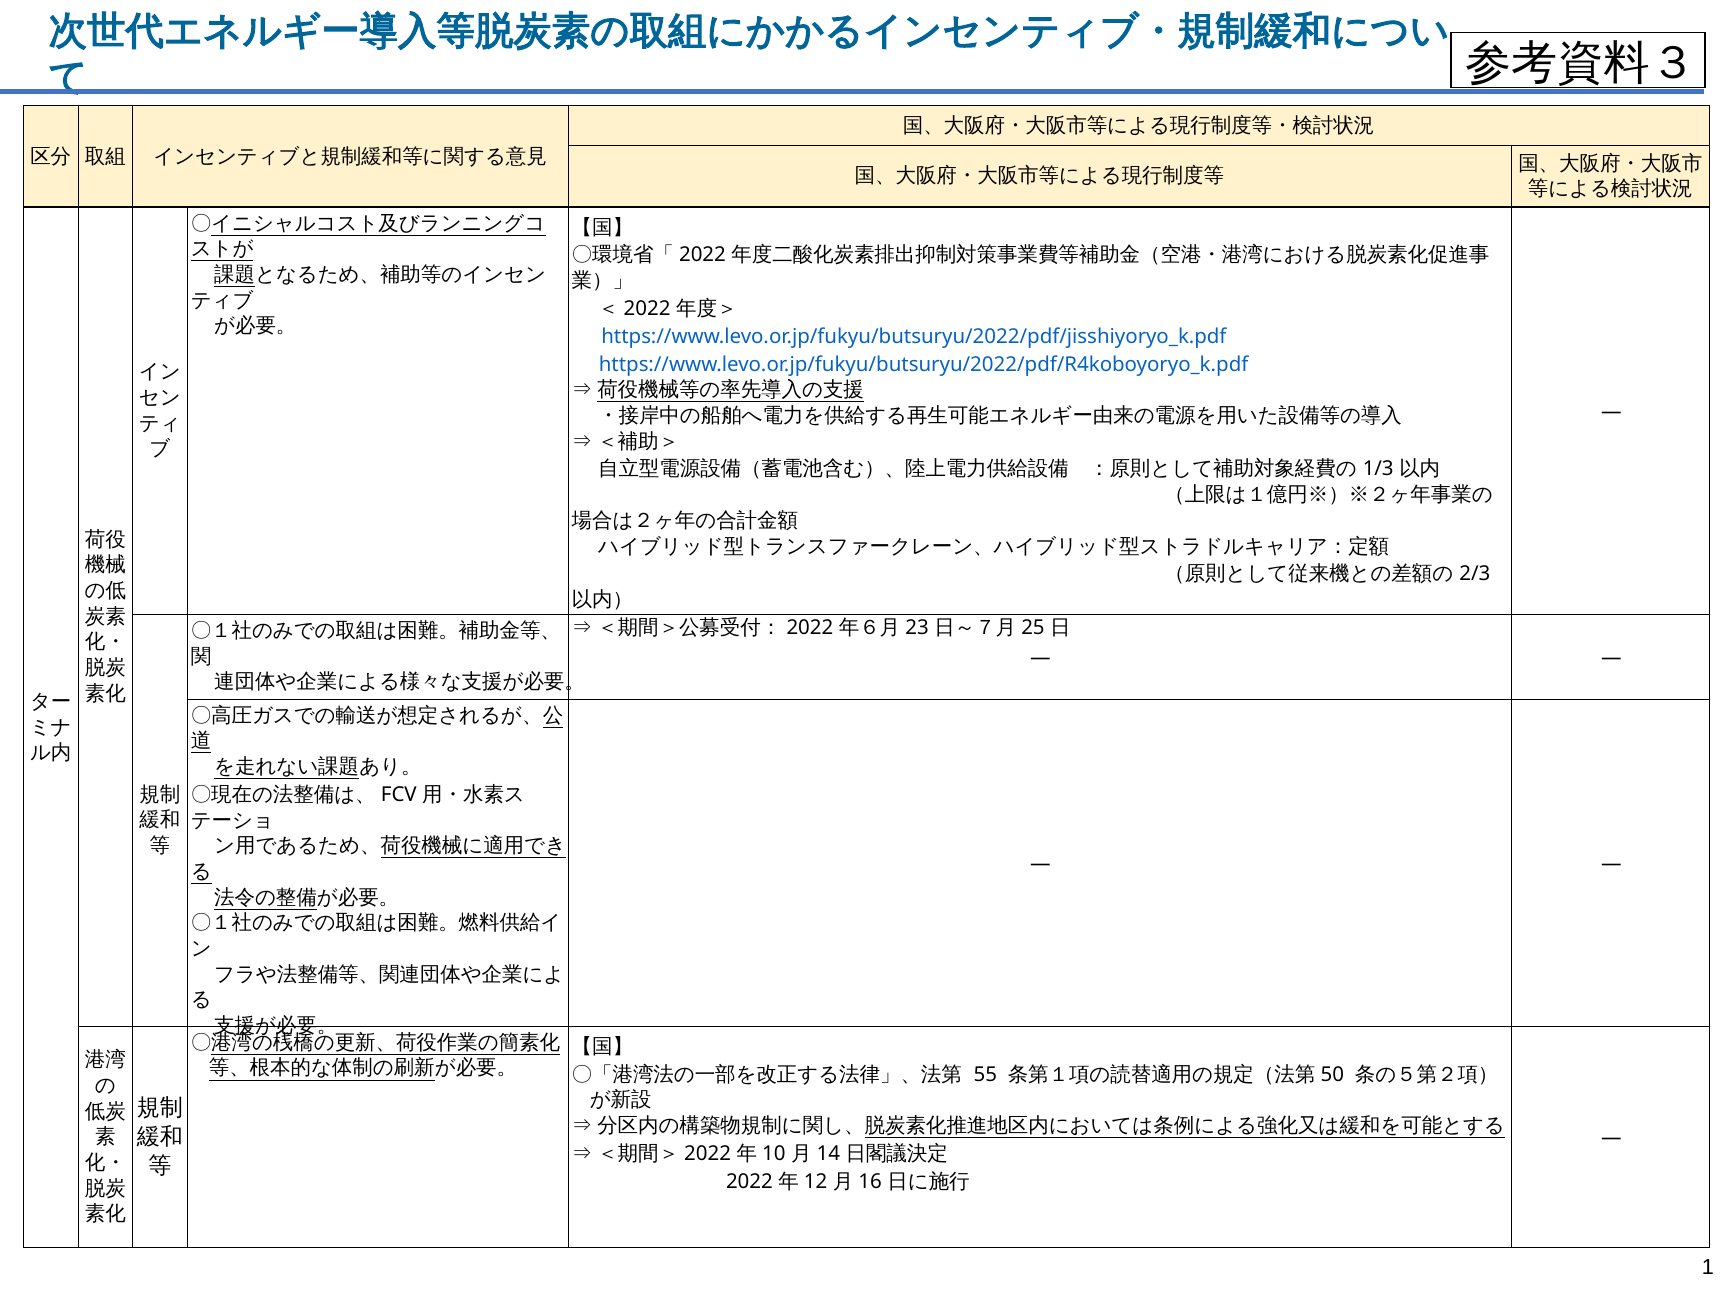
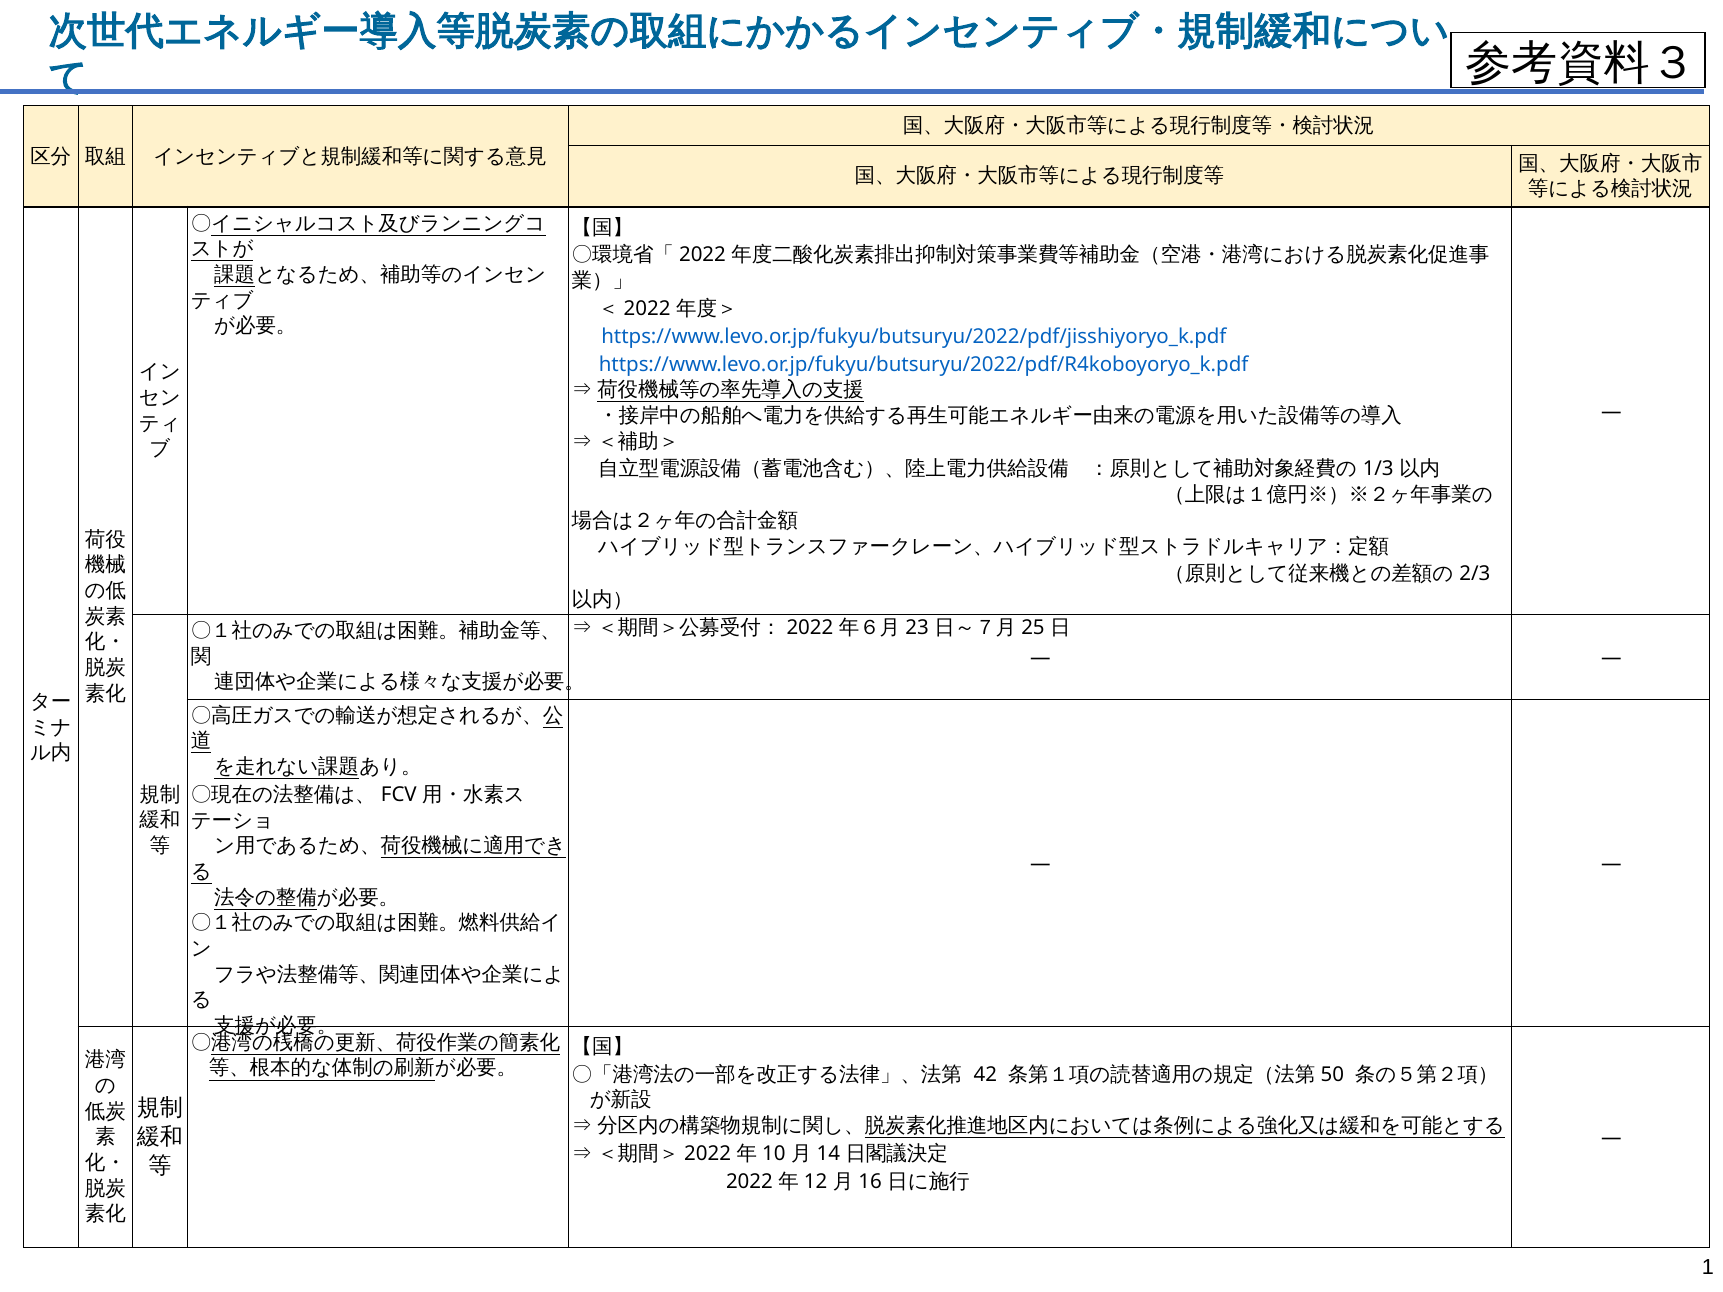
55: 55 -> 42
